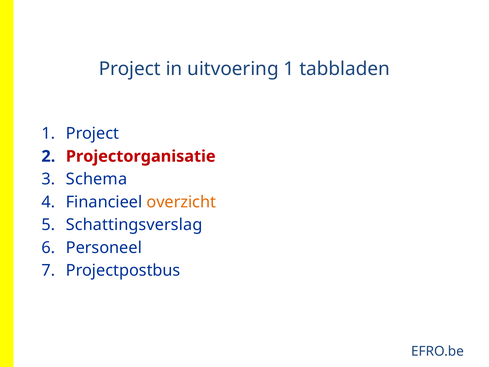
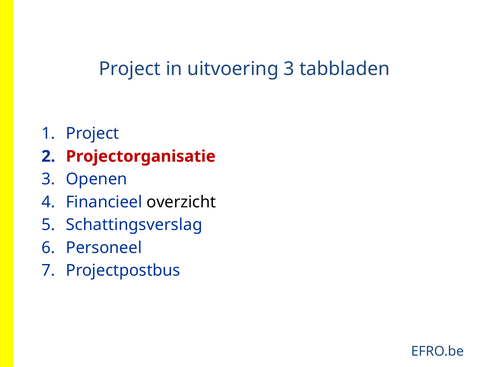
uitvoering 1: 1 -> 3
Schema: Schema -> Openen
overzicht colour: orange -> black
